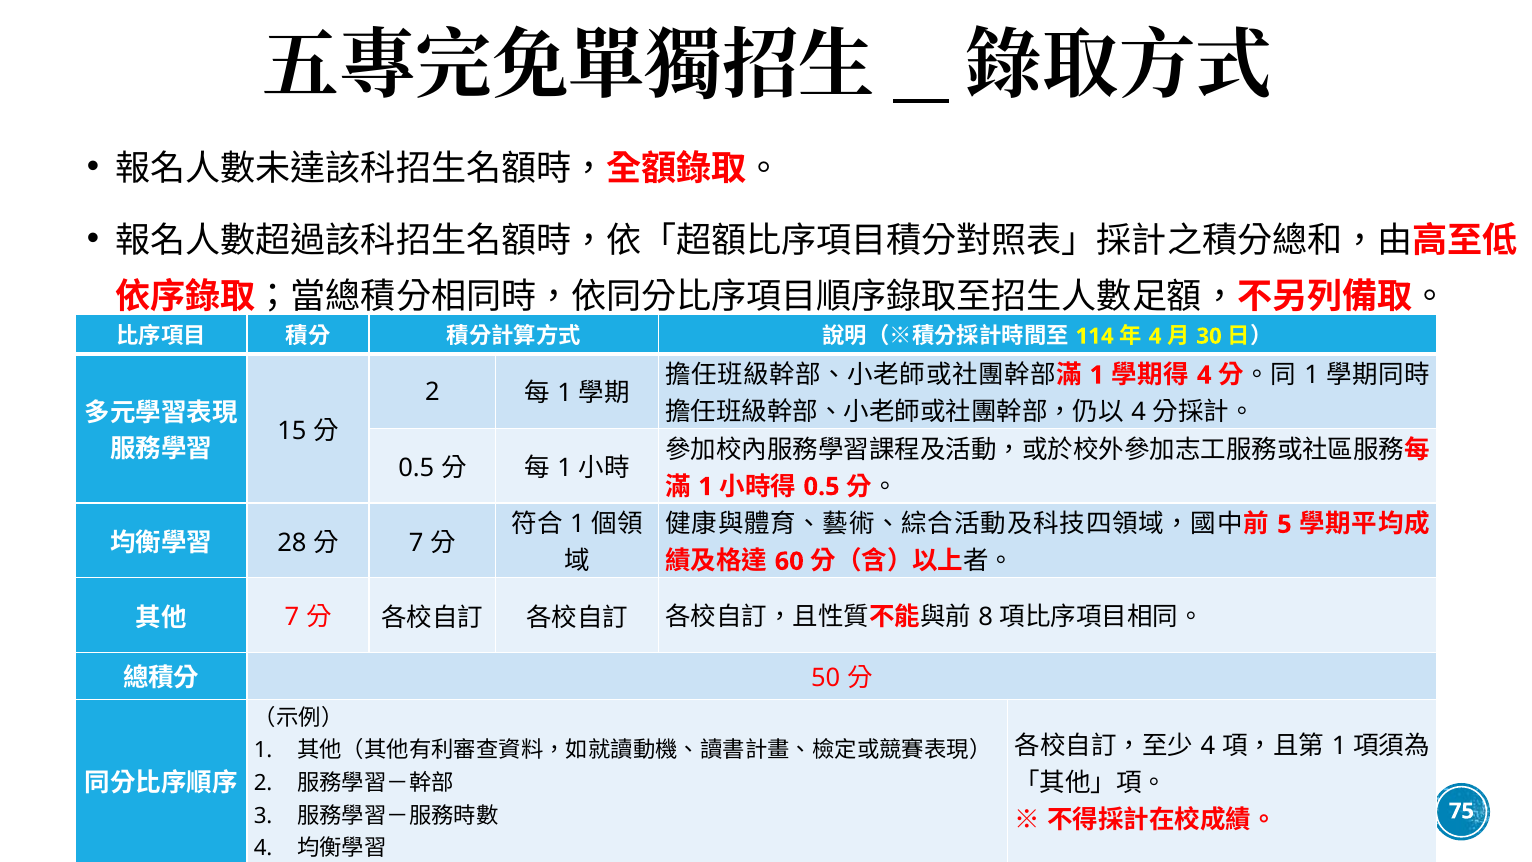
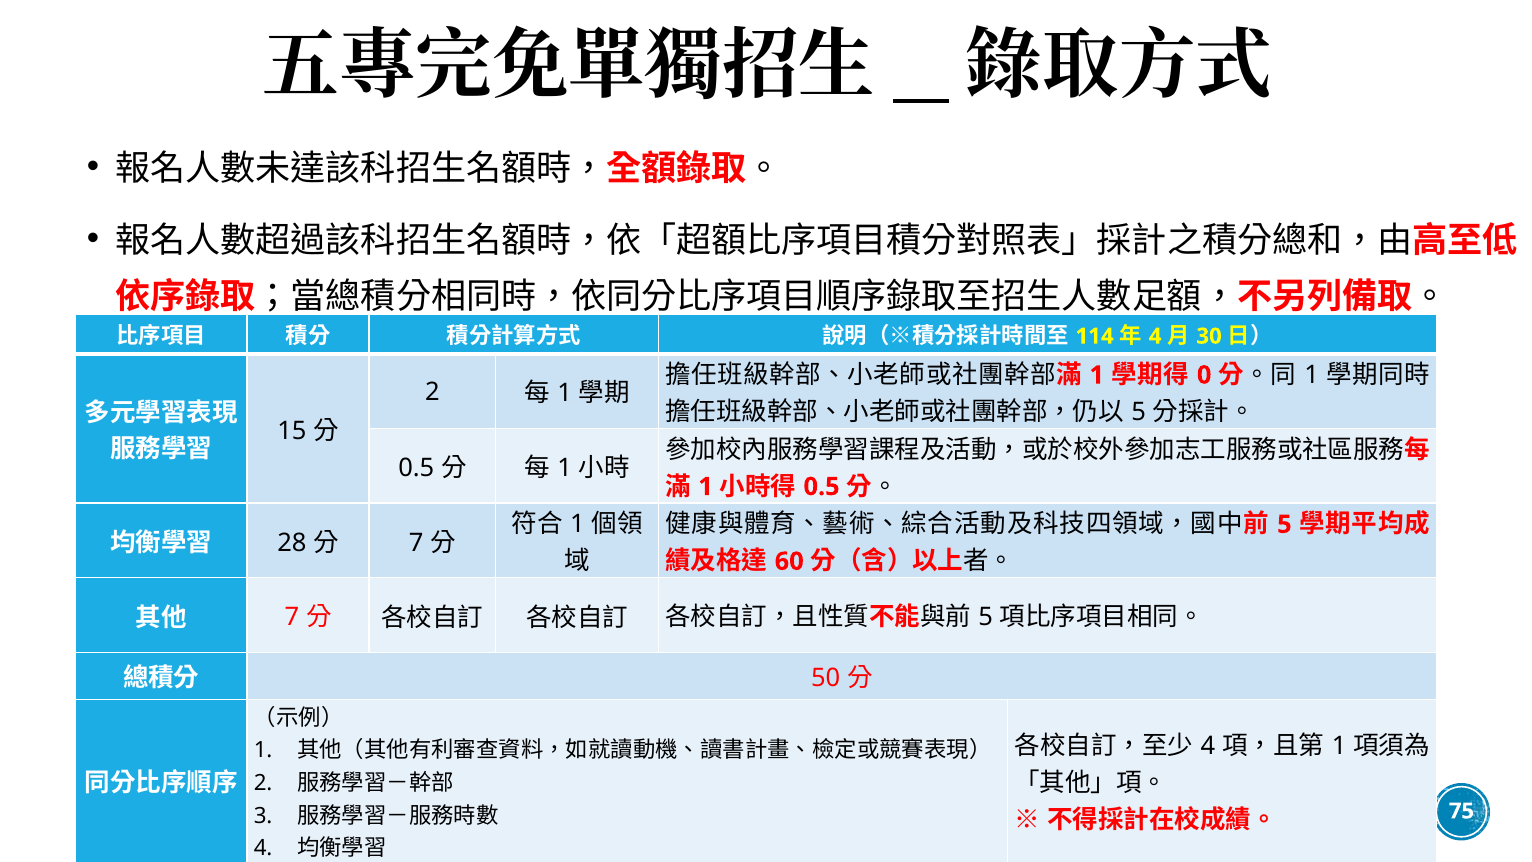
4 at (1204, 375): 4 -> 0
4 at (1139, 412): 4 -> 5
8 at (986, 617): 8 -> 5
